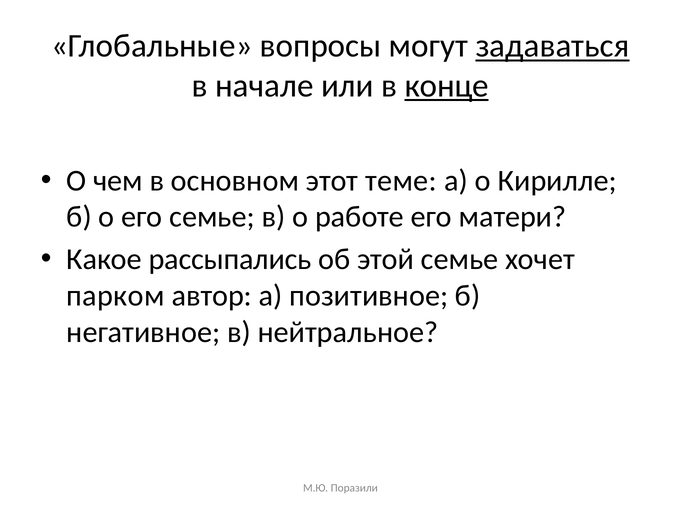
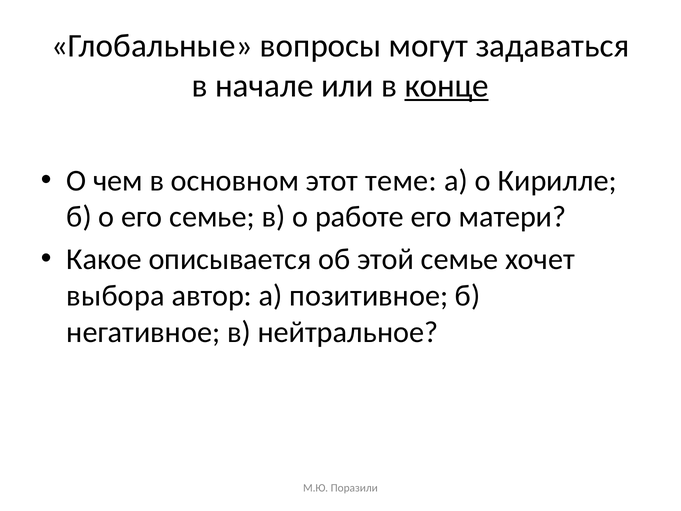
задаваться underline: present -> none
рассыпались: рассыпались -> описывается
парком: парком -> выбора
